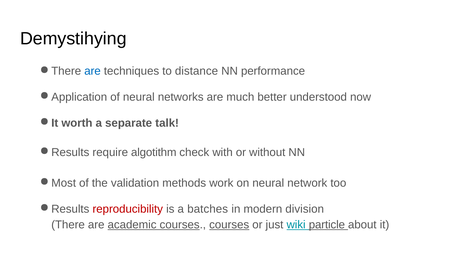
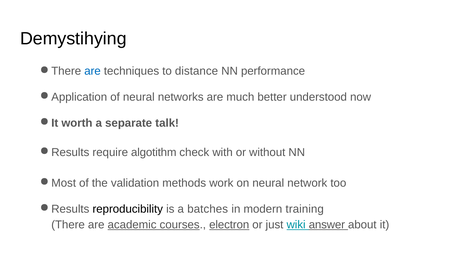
reproducibility colour: red -> black
division: division -> training
courses courses: courses -> electron
particle: particle -> answer
